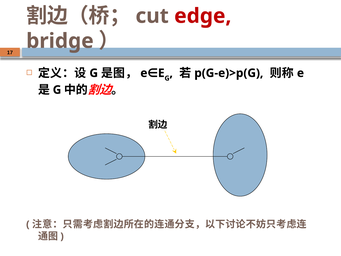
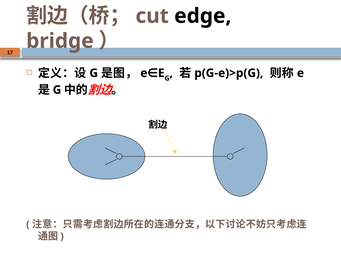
edge colour: red -> black
